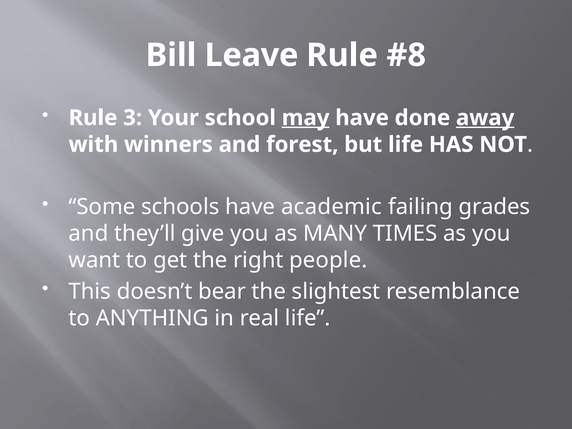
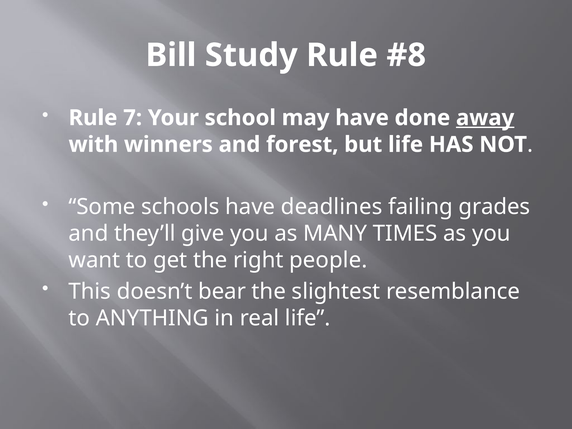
Leave: Leave -> Study
3: 3 -> 7
may underline: present -> none
academic: academic -> deadlines
